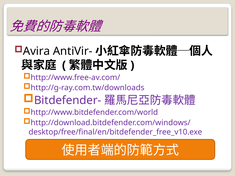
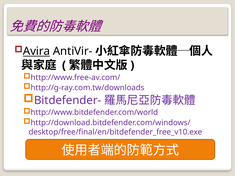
Avira underline: none -> present
